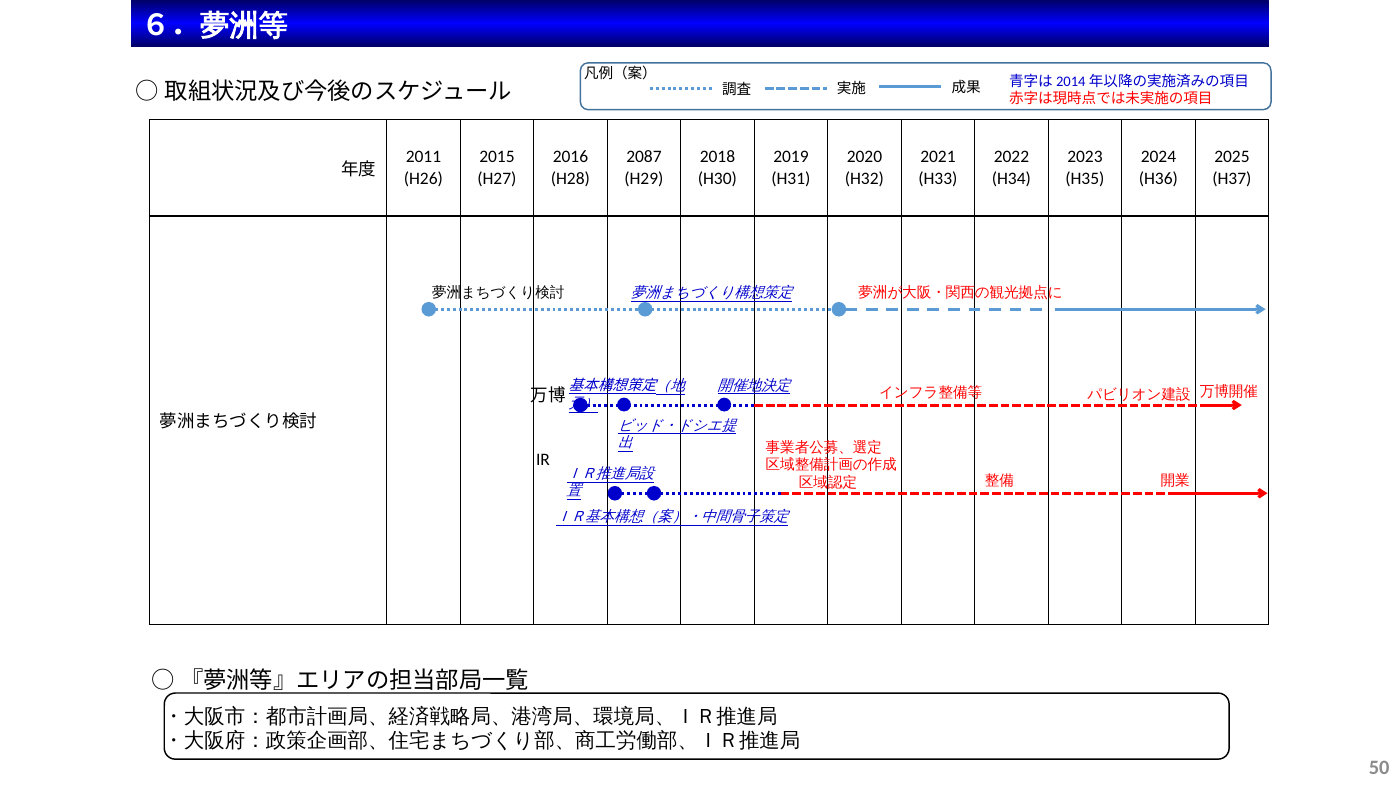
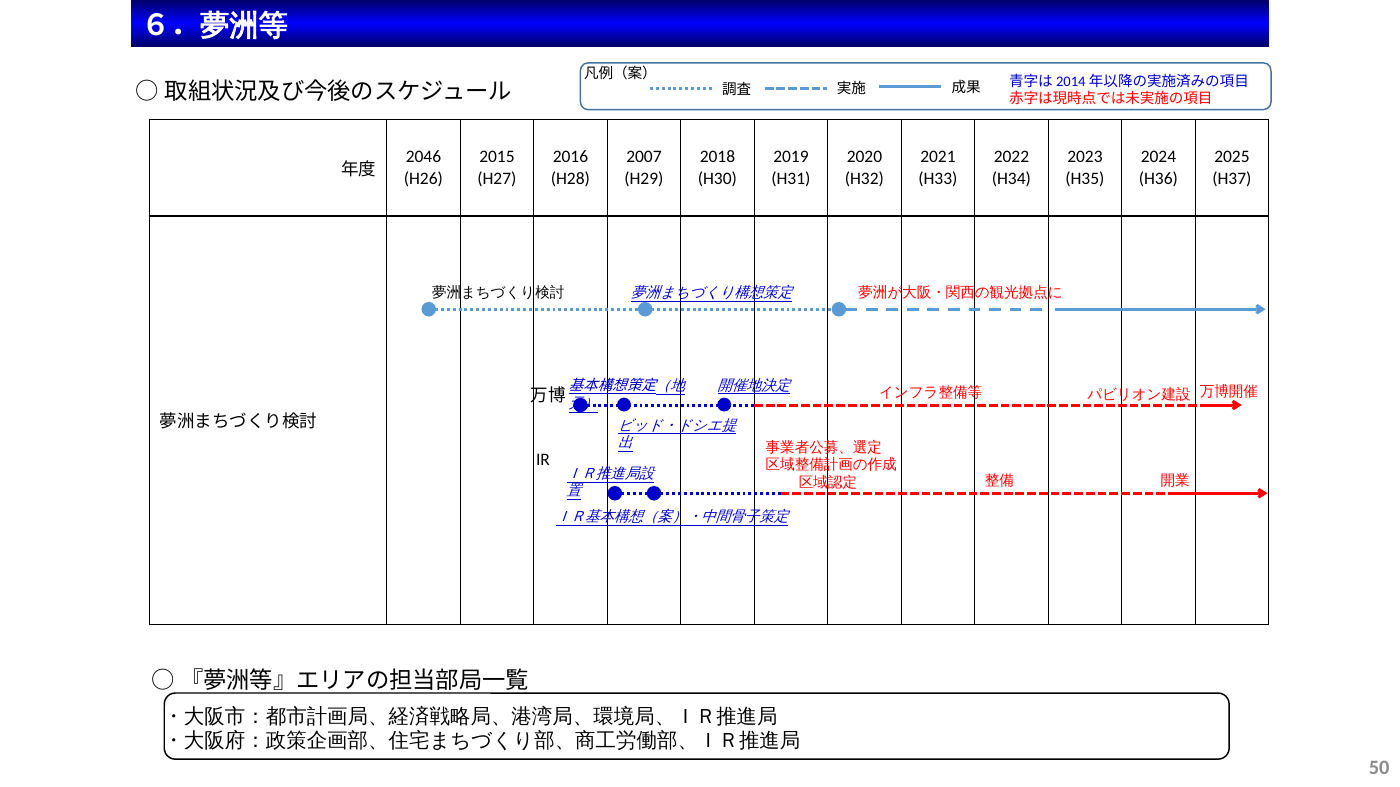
2011: 2011 -> 2046
2087: 2087 -> 2007
